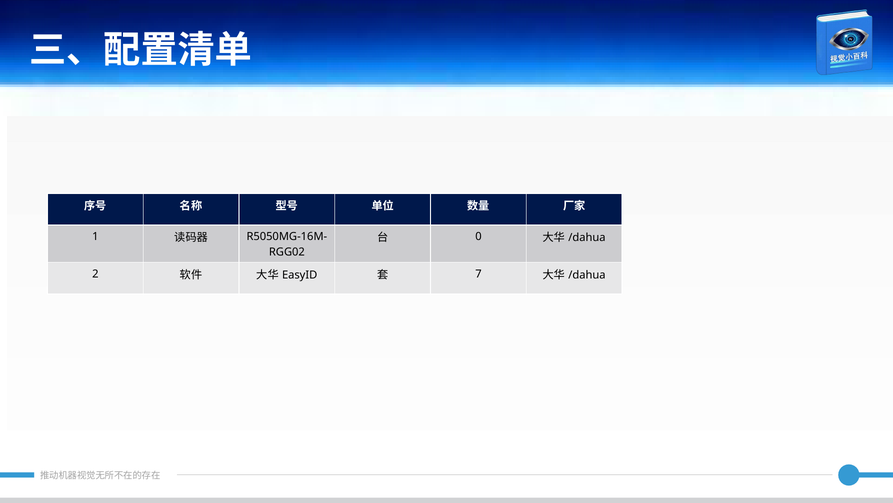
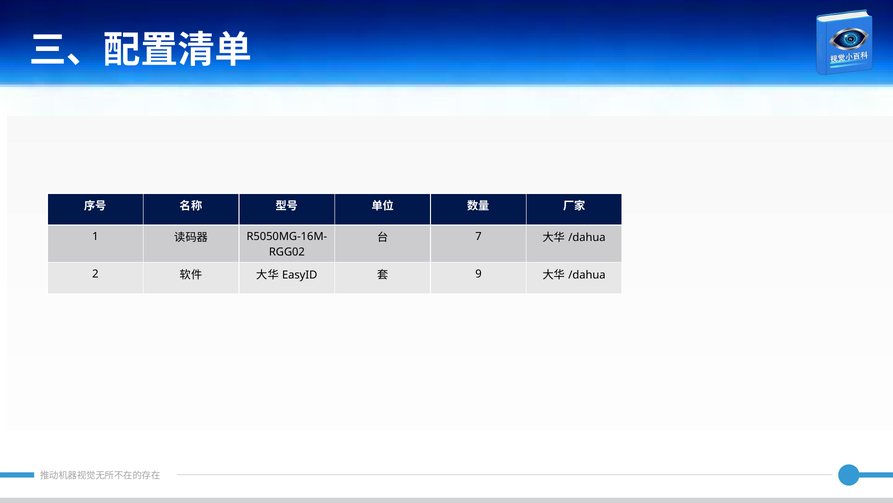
0: 0 -> 7
7: 7 -> 9
